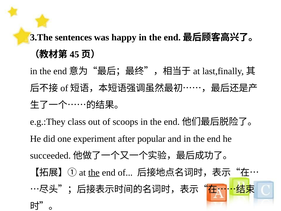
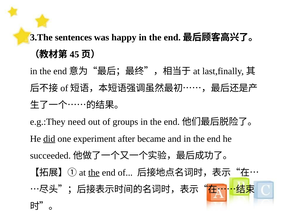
class: class -> need
scoops: scoops -> groups
did underline: none -> present
popular: popular -> became
